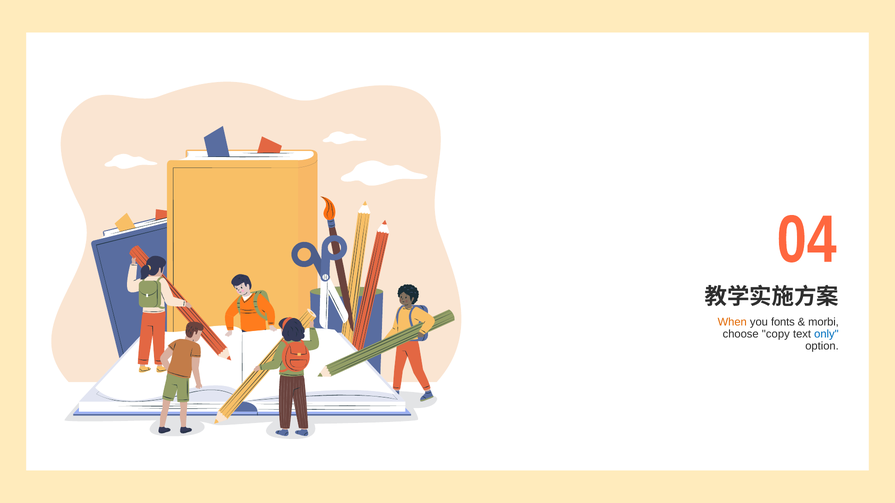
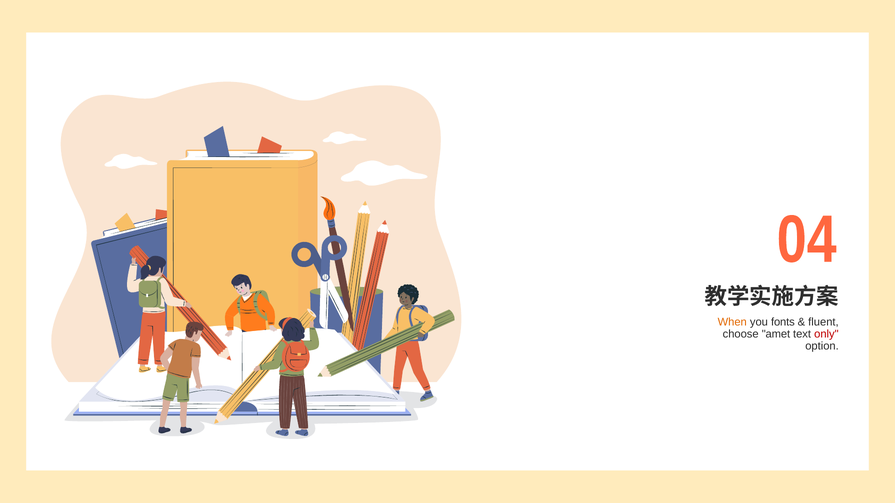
morbi: morbi -> fluent
copy: copy -> amet
only colour: blue -> red
